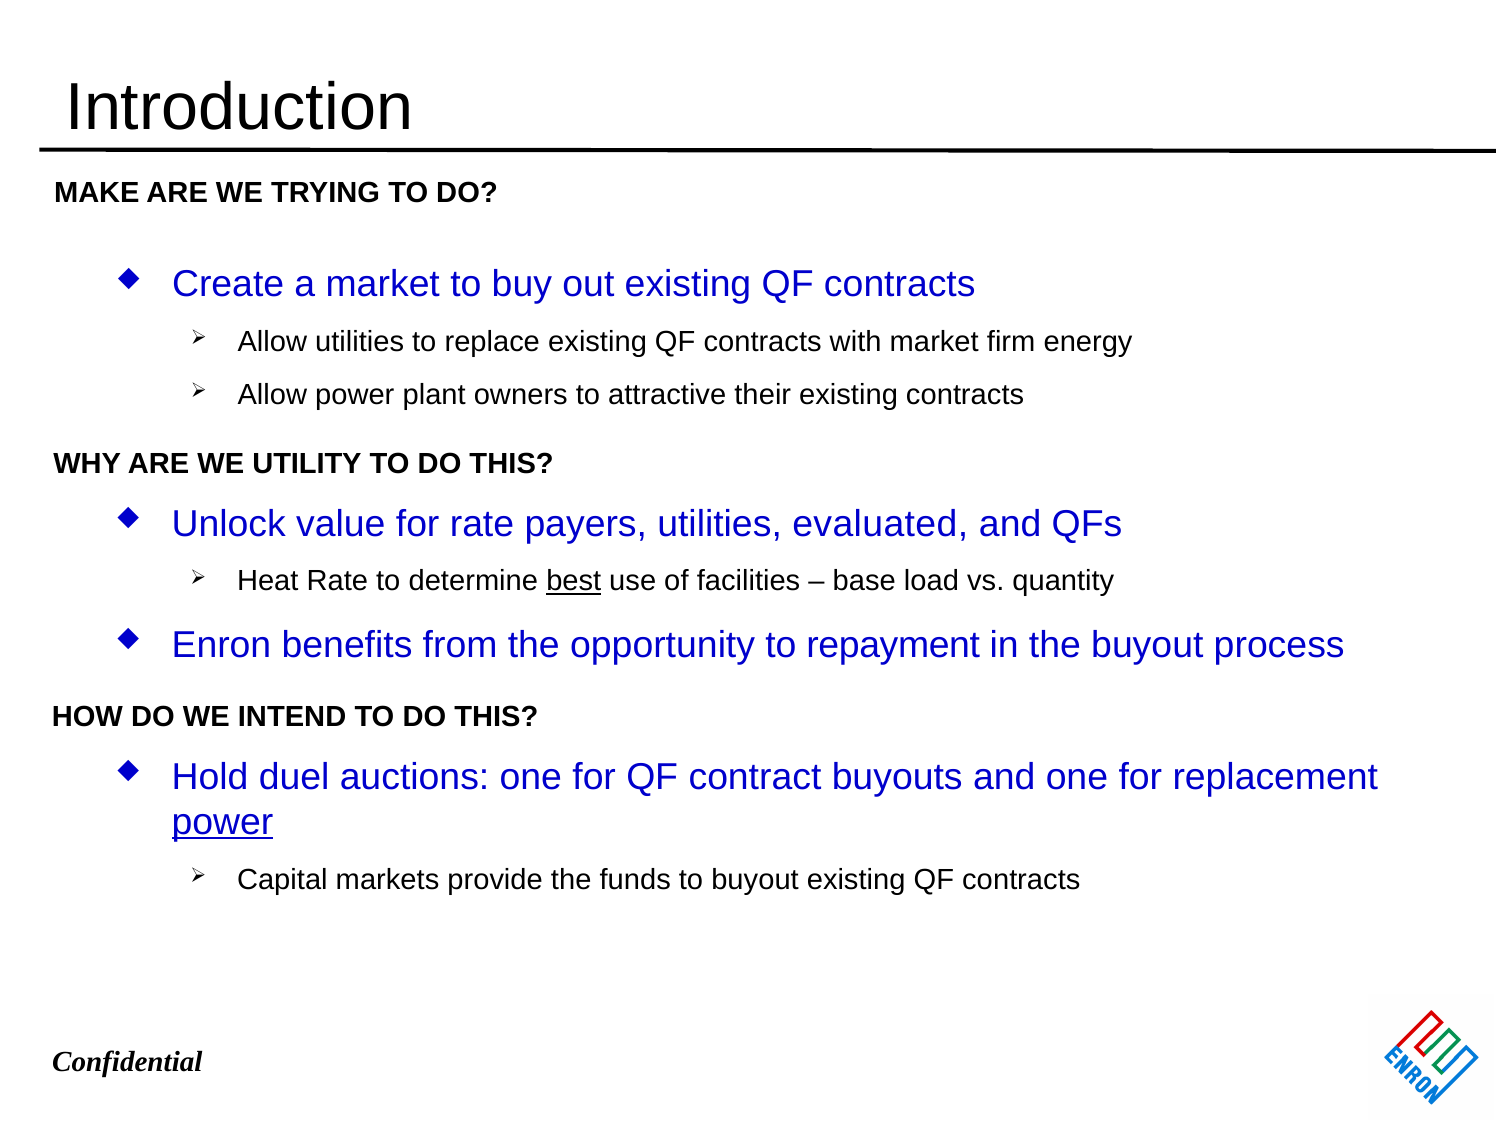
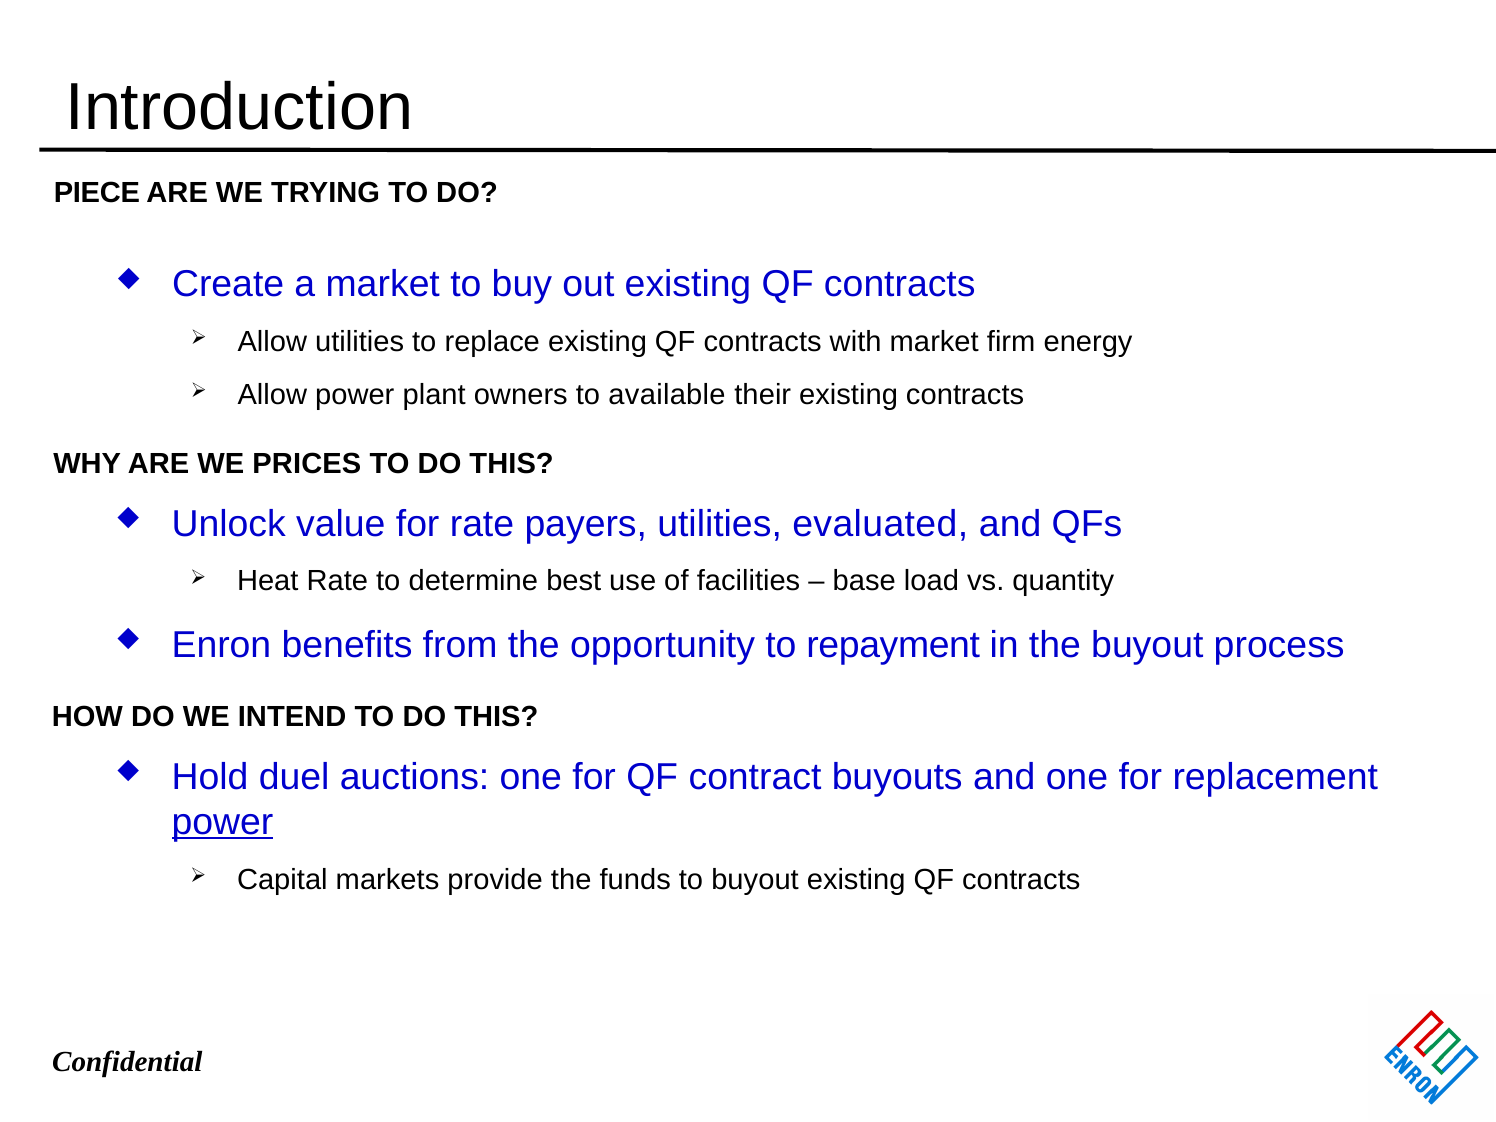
MAKE: MAKE -> PIECE
attractive: attractive -> available
UTILITY: UTILITY -> PRICES
best underline: present -> none
